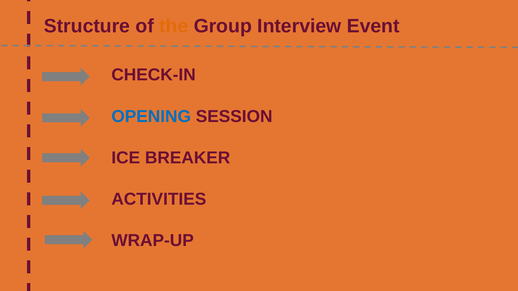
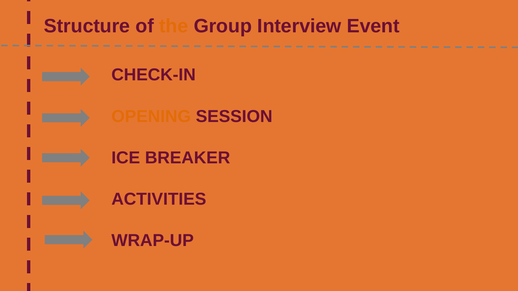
OPENING colour: blue -> orange
